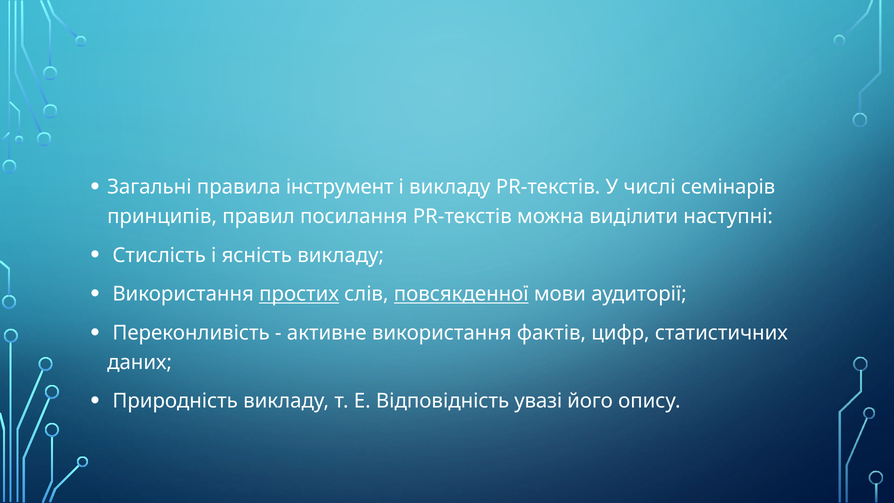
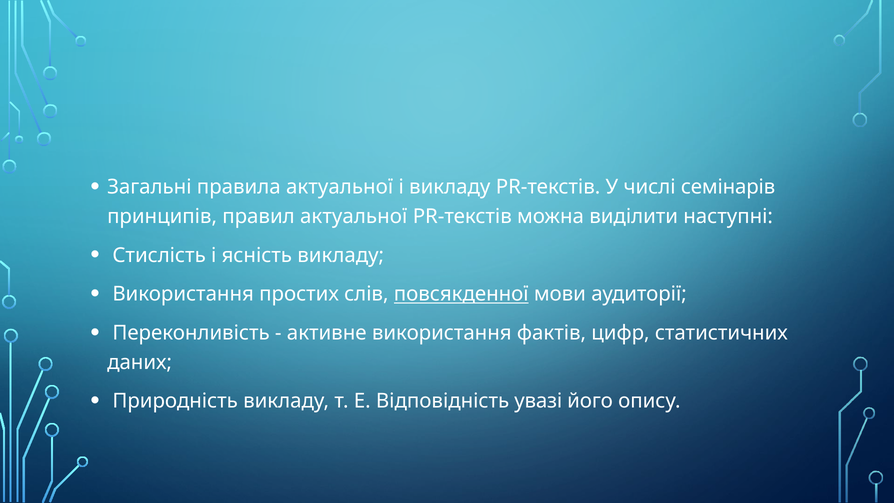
правила інструмент: інструмент -> актуальної
правил посилання: посилання -> актуальної
простих underline: present -> none
